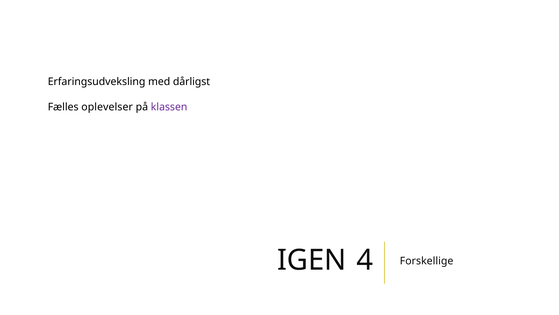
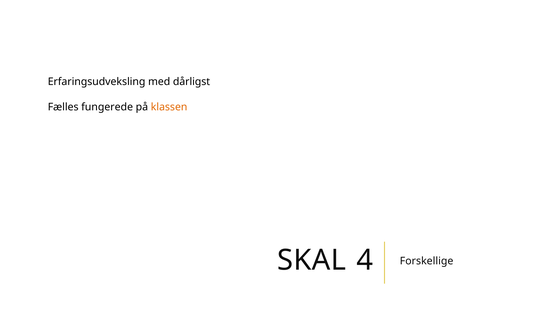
oplevelser: oplevelser -> fungerede
klassen colour: purple -> orange
IGEN: IGEN -> SKAL
